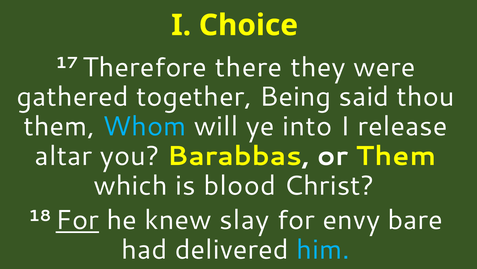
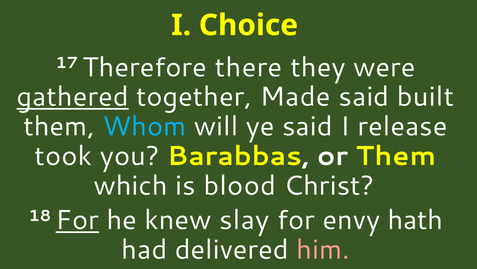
gathered underline: none -> present
Being: Being -> Made
thou: thou -> built
ye into: into -> said
altar: altar -> took
bare: bare -> hath
him colour: light blue -> pink
